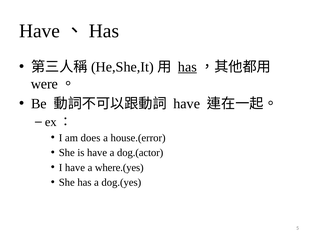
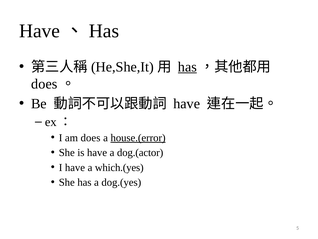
were at (44, 84): were -> does
house.(error underline: none -> present
where.(yes: where.(yes -> which.(yes
